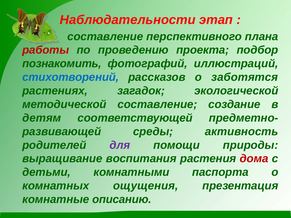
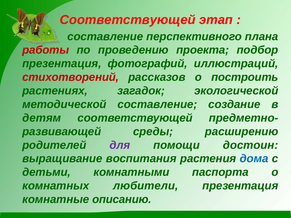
Наблюдательности at (128, 20): Наблюдательности -> Соответствующей
познакомить at (62, 64): познакомить -> презентация
стихотворений colour: blue -> red
заботятся: заботятся -> построить
активность: активность -> расширению
природы: природы -> достоин
дома colour: red -> blue
ощущения: ощущения -> любители
